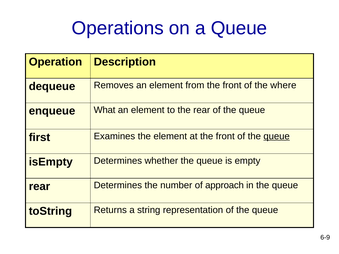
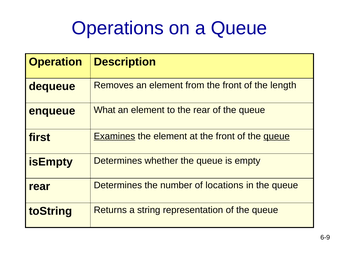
where: where -> length
Examines underline: none -> present
approach: approach -> locations
